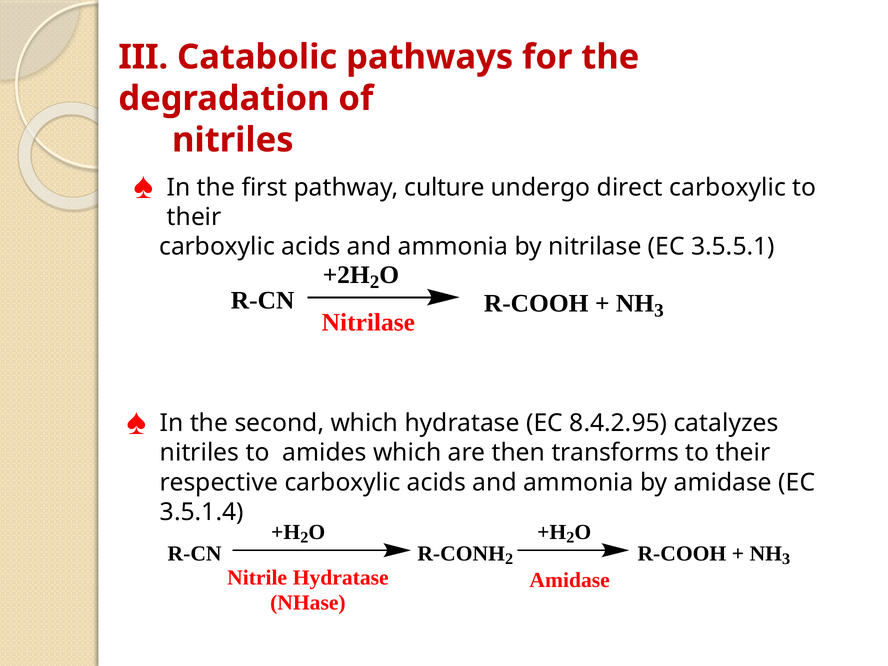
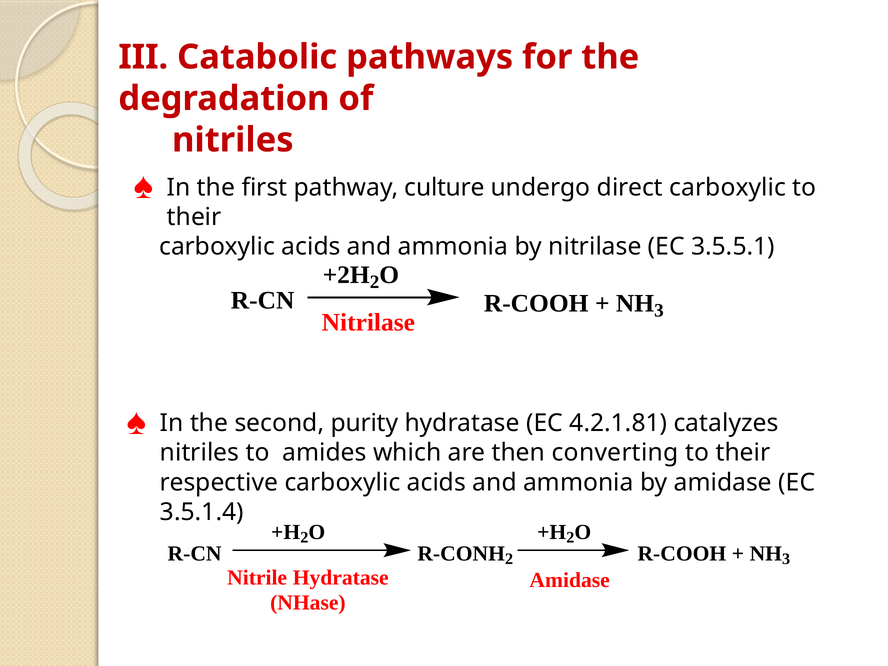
second which: which -> purity
8.4.2.95: 8.4.2.95 -> 4.2.1.81
transforms: transforms -> converting
